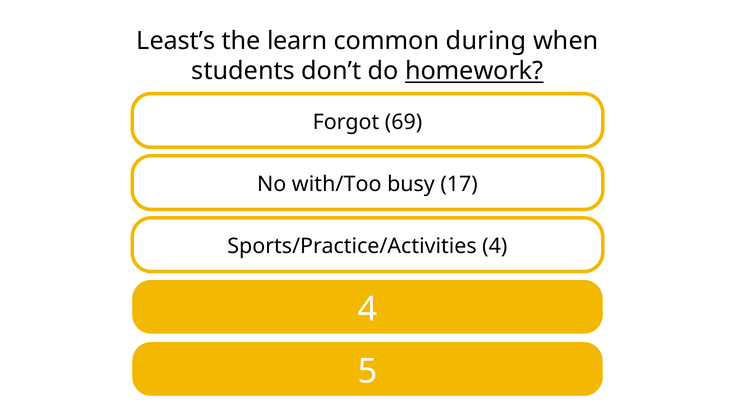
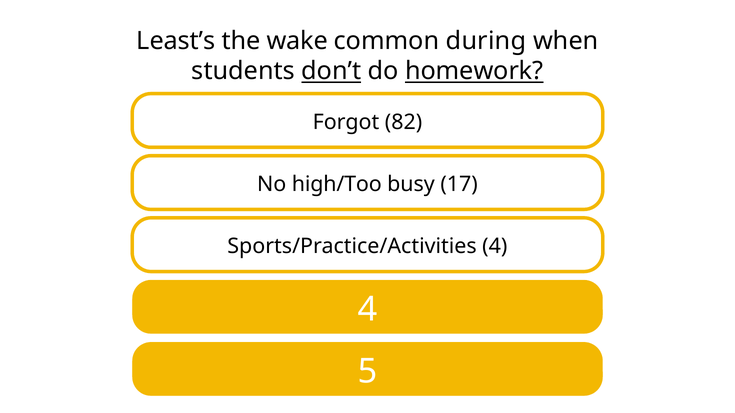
learn: learn -> wake
don’t underline: none -> present
69: 69 -> 82
with/Too: with/Too -> high/Too
